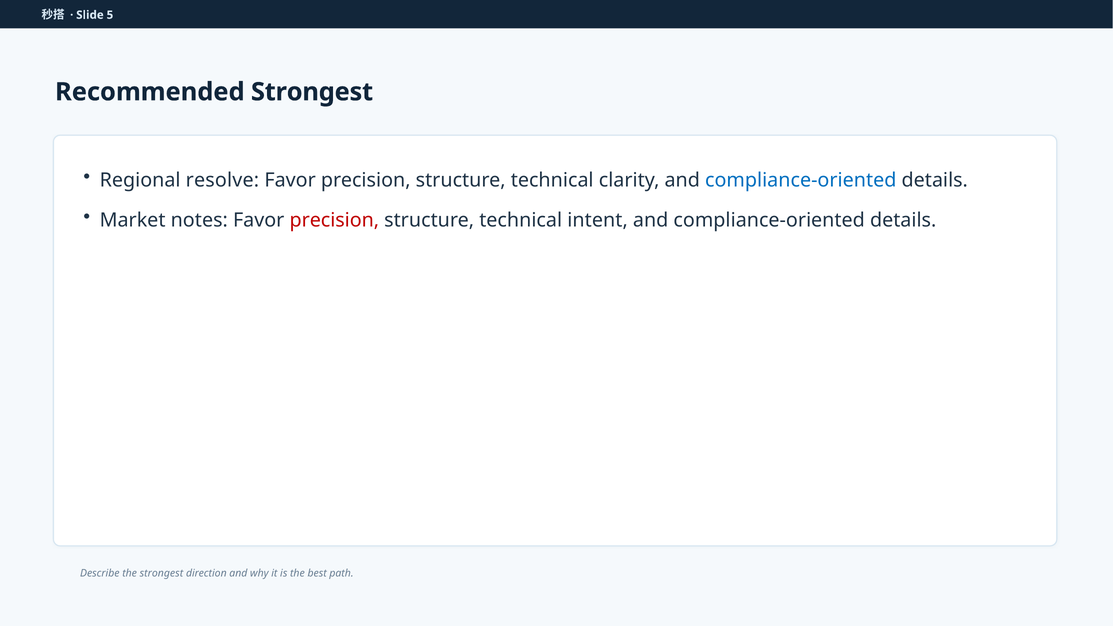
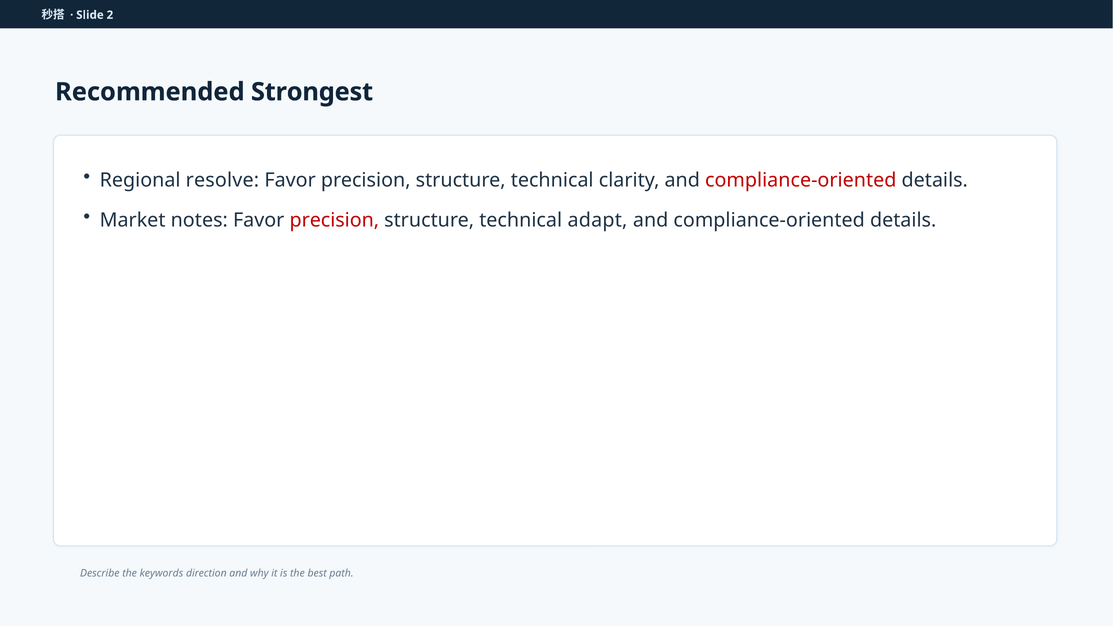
5: 5 -> 2
compliance-oriented at (801, 180) colour: blue -> red
intent: intent -> adapt
the strongest: strongest -> keywords
